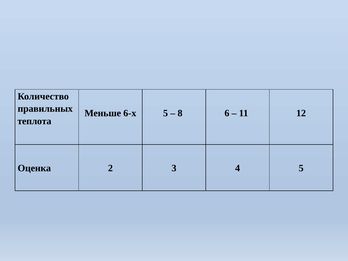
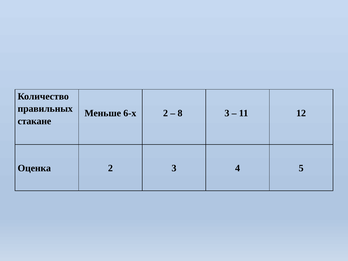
6-х 5: 5 -> 2
8 6: 6 -> 3
теплота: теплота -> стакане
